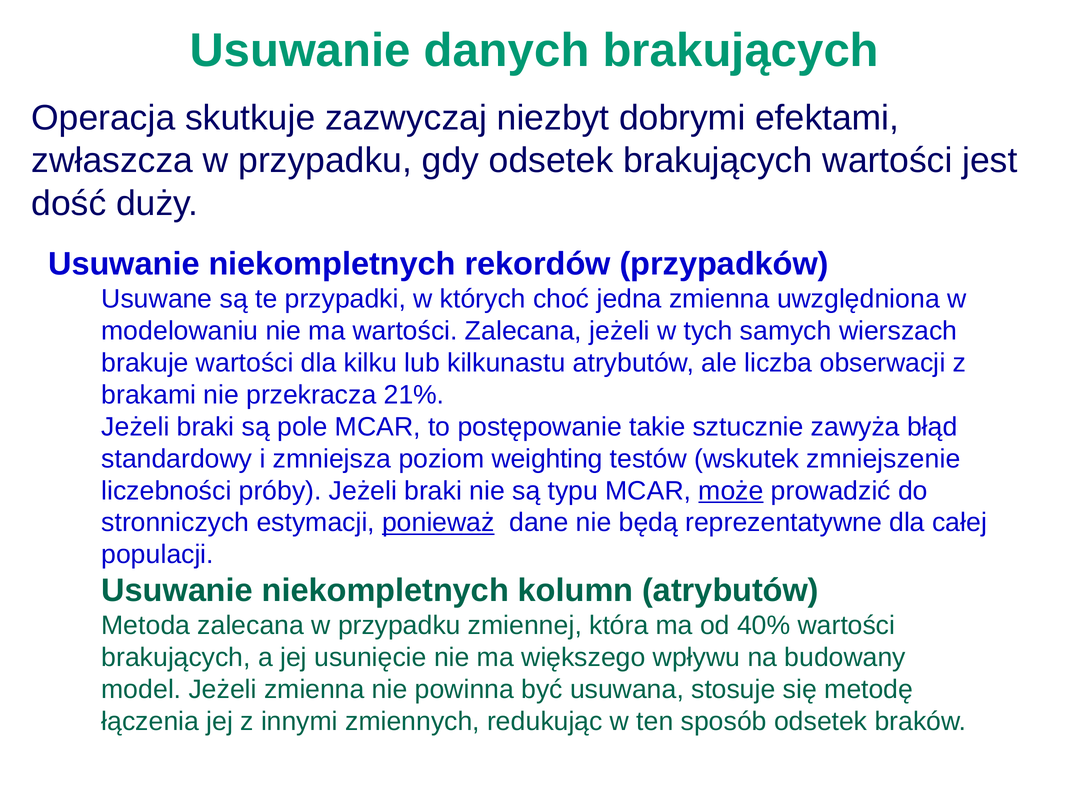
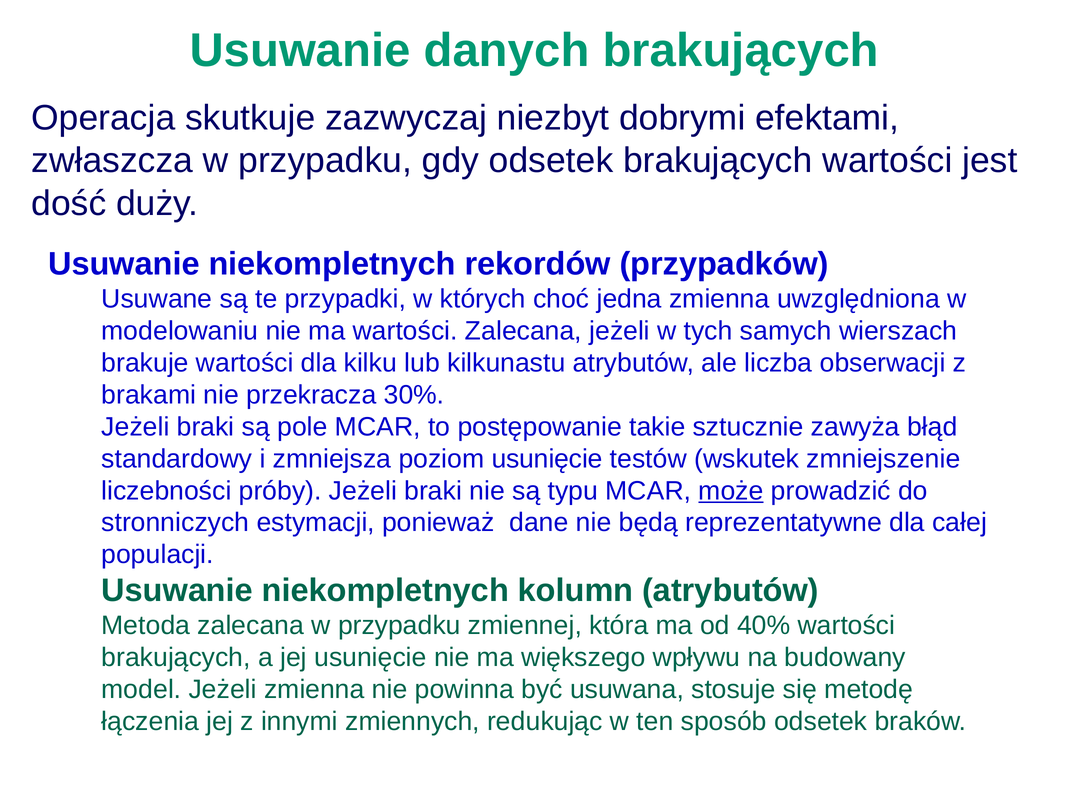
21%: 21% -> 30%
poziom weighting: weighting -> usunięcie
ponieważ underline: present -> none
